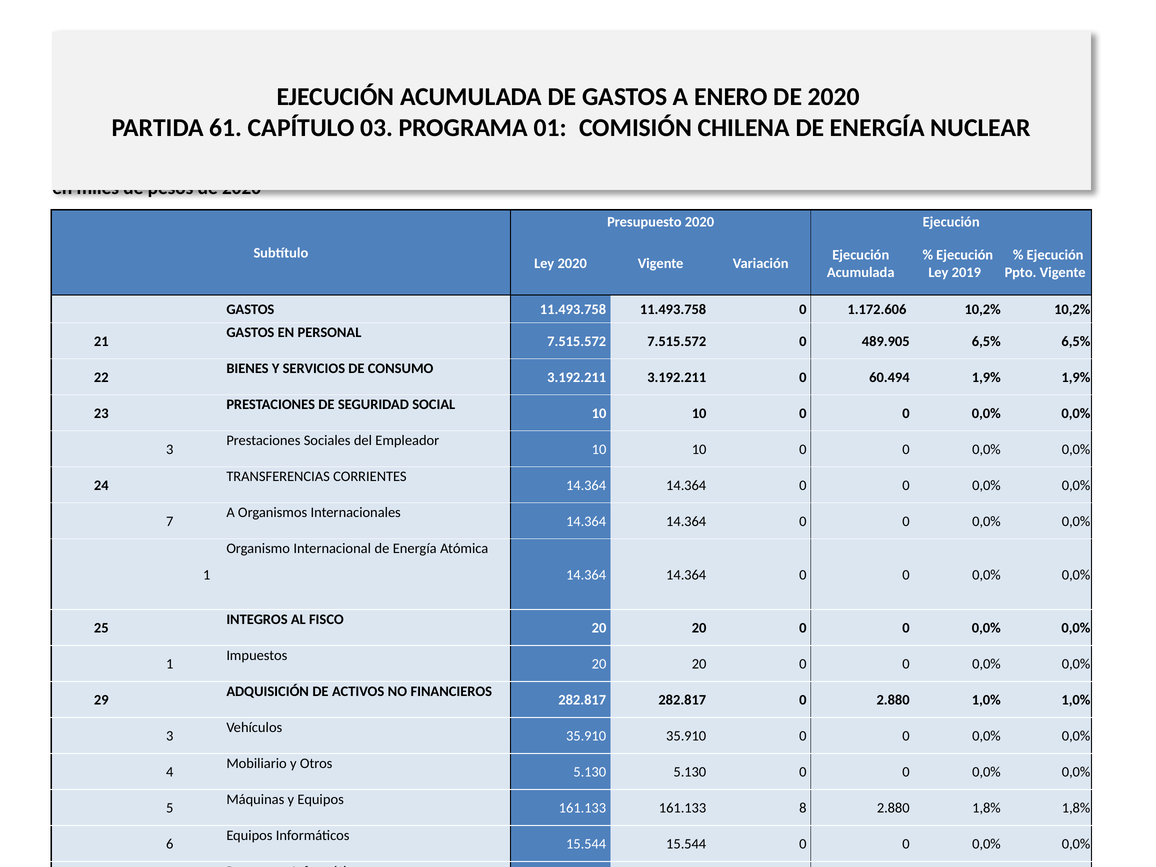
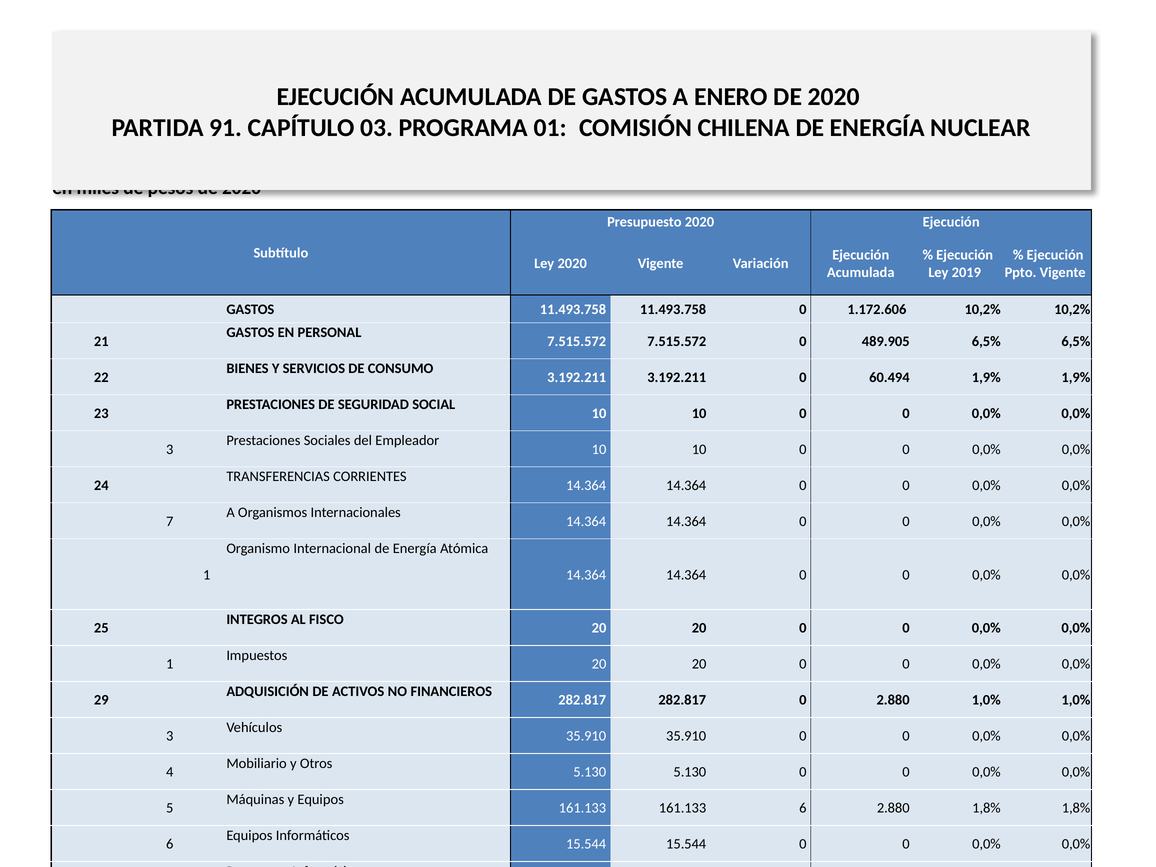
61: 61 -> 91
161.133 8: 8 -> 6
